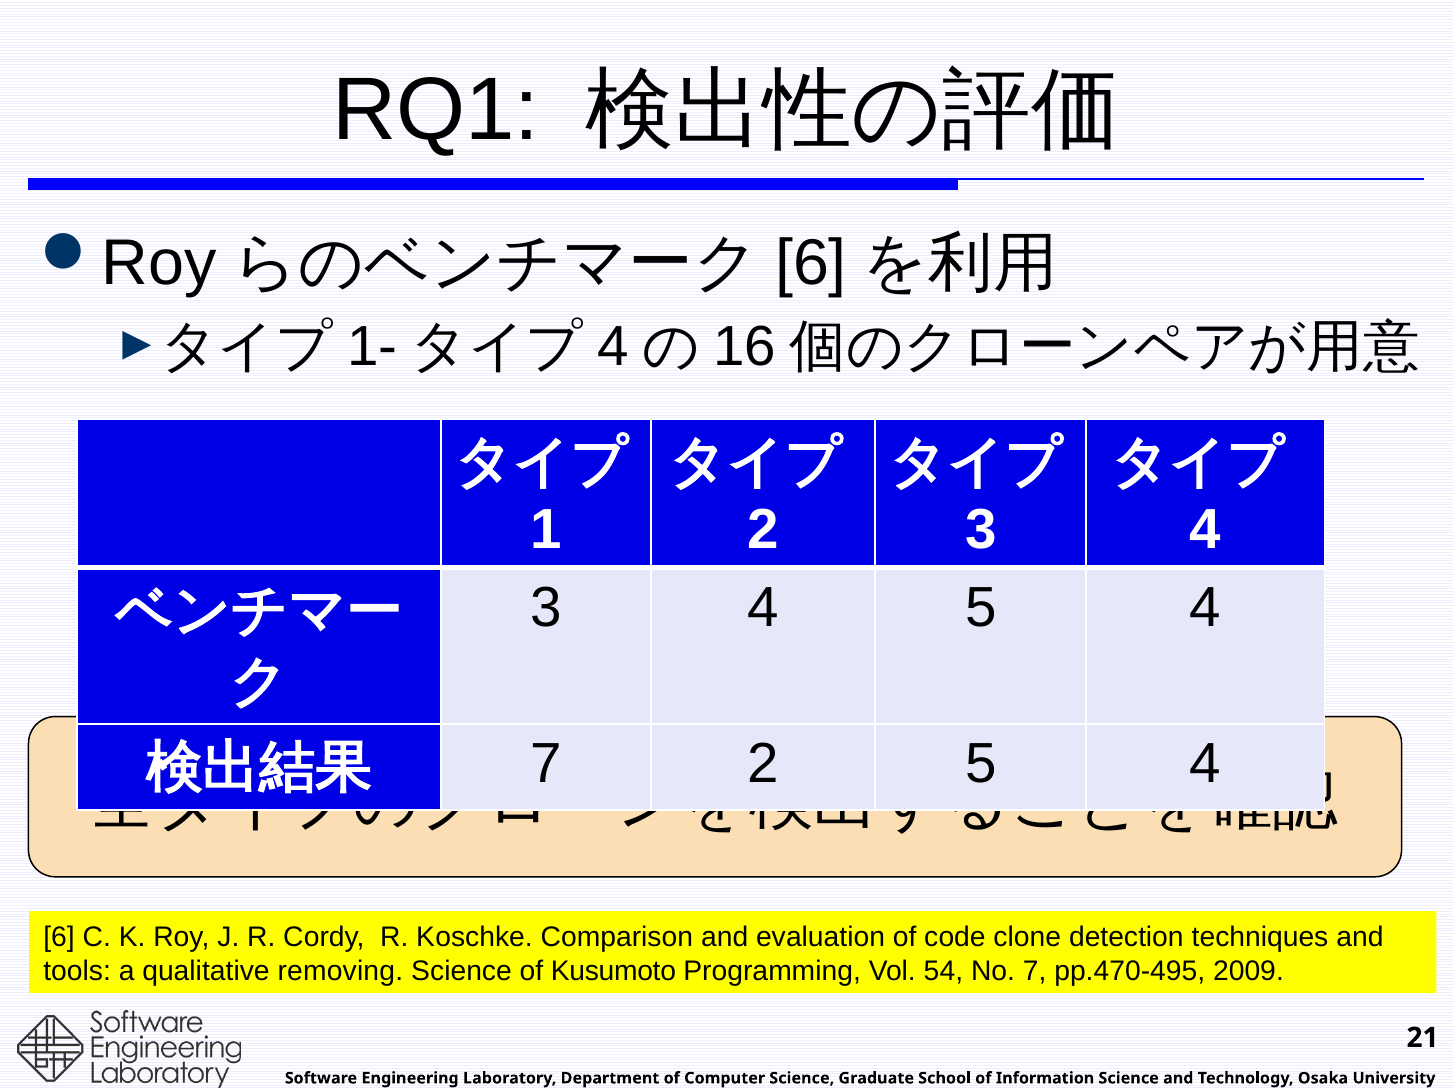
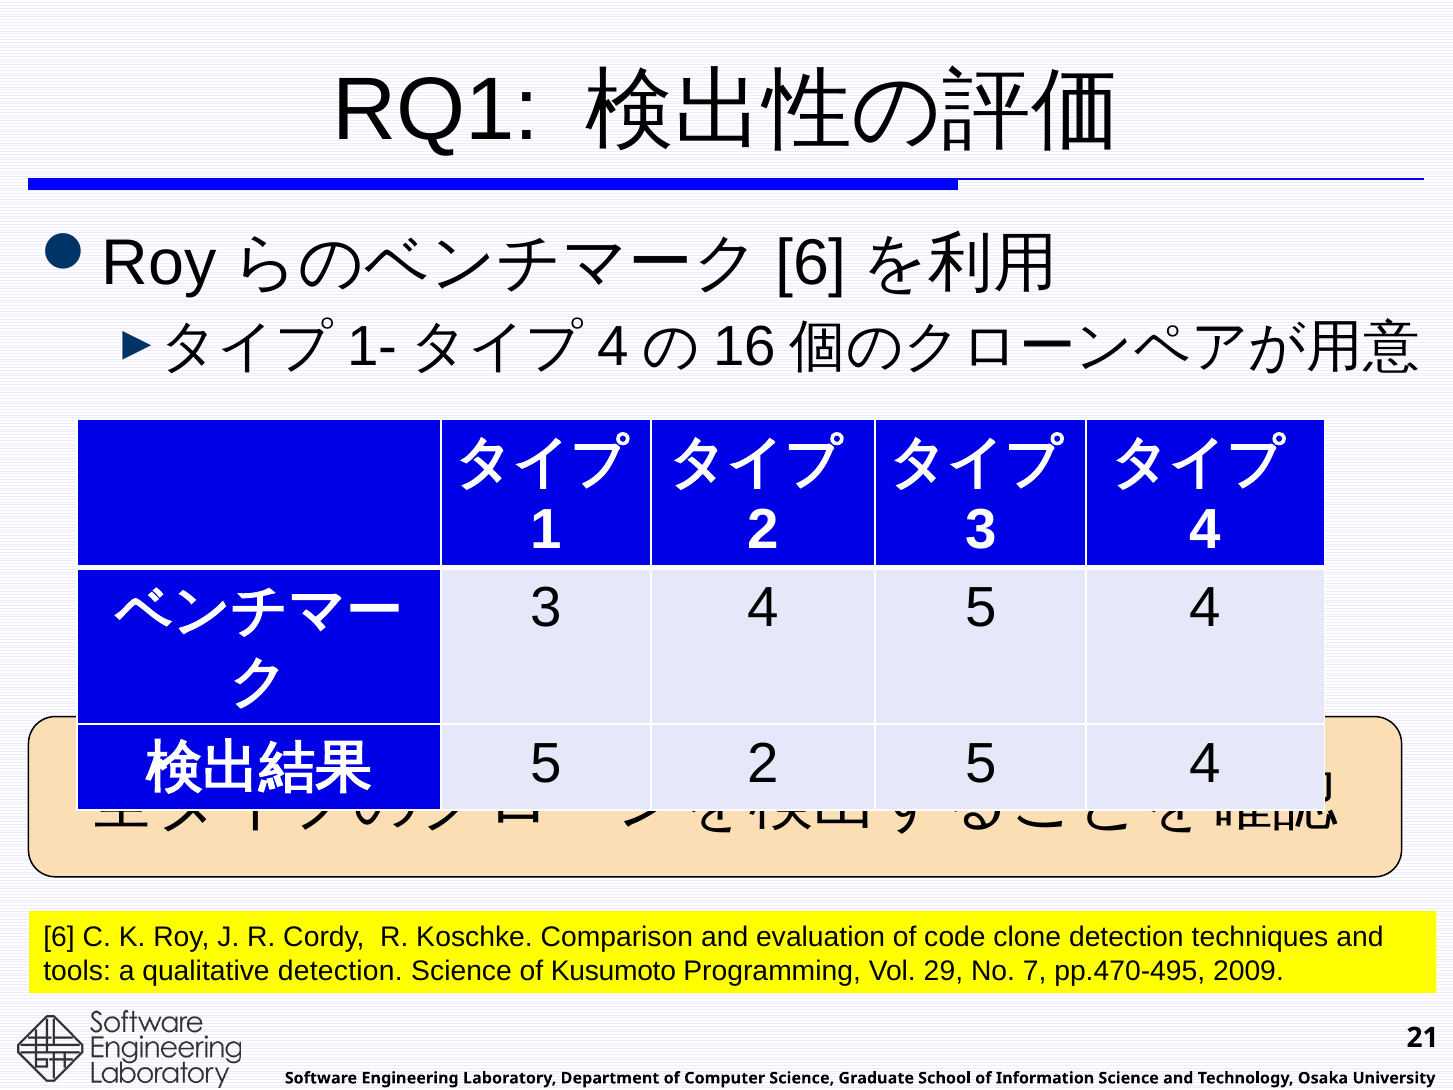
7 at (546, 764): 7 -> 5
qualitative removing: removing -> detection
54: 54 -> 29
